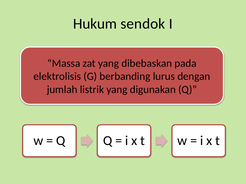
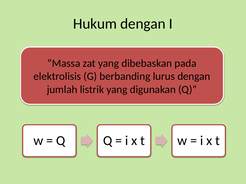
Hukum sendok: sendok -> dengan
